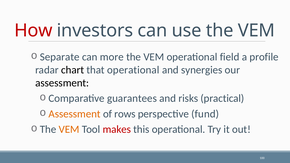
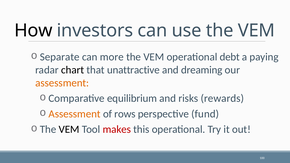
How colour: red -> black
field: field -> debt
profile: profile -> paying
that operational: operational -> unattractive
synergies: synergies -> dreaming
assessment at (62, 83) colour: black -> orange
guarantees: guarantees -> equilibrium
practical: practical -> rewards
VEM at (69, 129) colour: orange -> black
